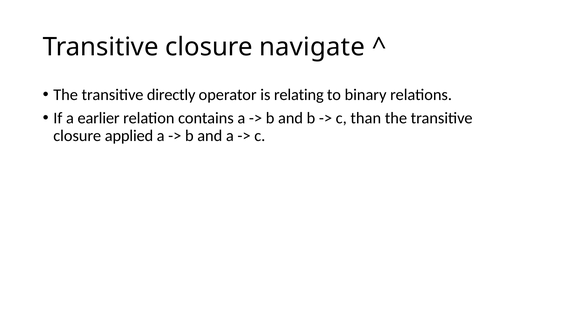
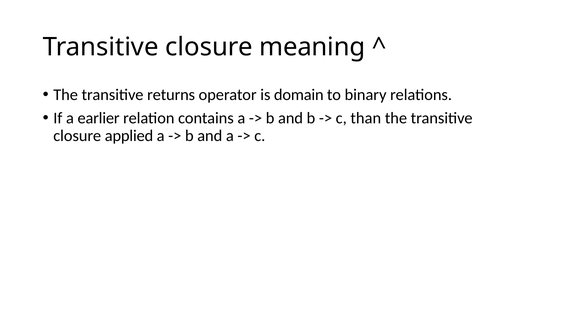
navigate: navigate -> meaning
directly: directly -> returns
relating: relating -> domain
